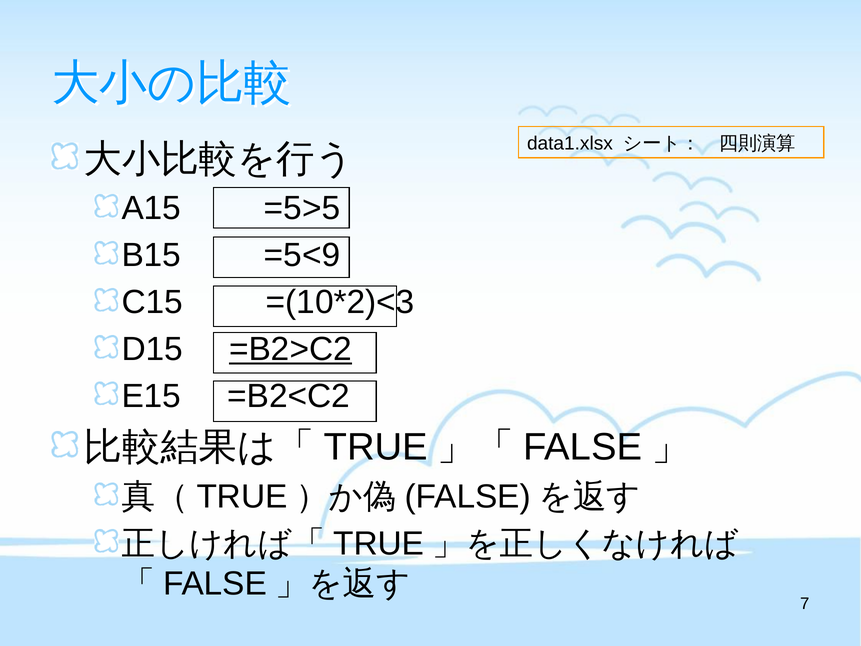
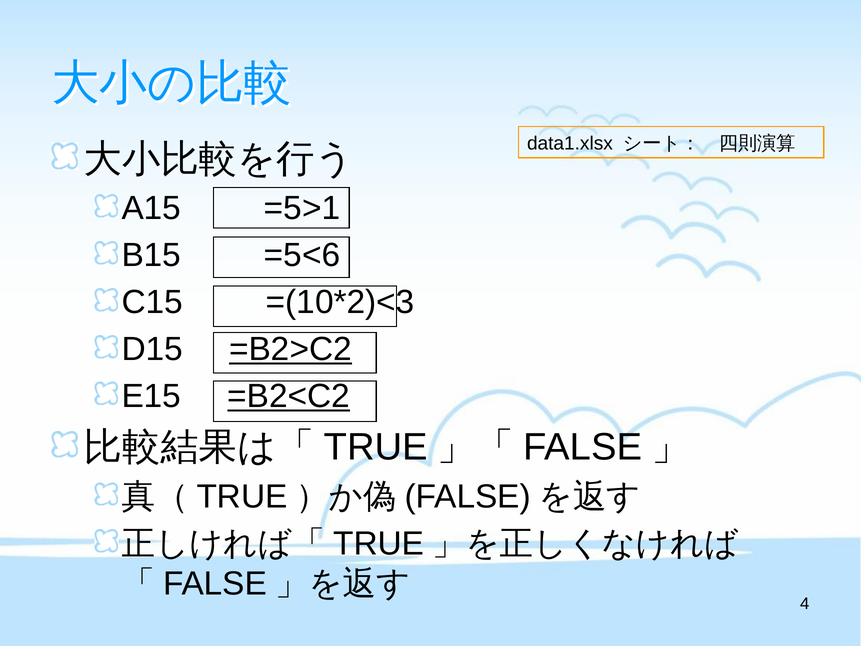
=5>5: =5>5 -> =5>1
=5<9: =5<9 -> =5<6
=B2<C2 underline: none -> present
7: 7 -> 4
